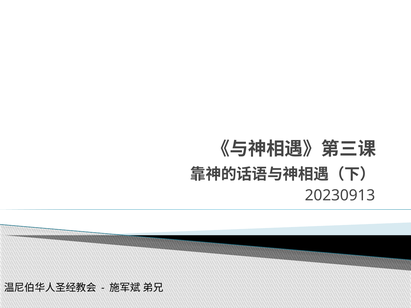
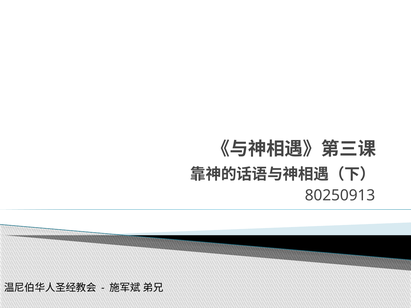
20230913: 20230913 -> 80250913
